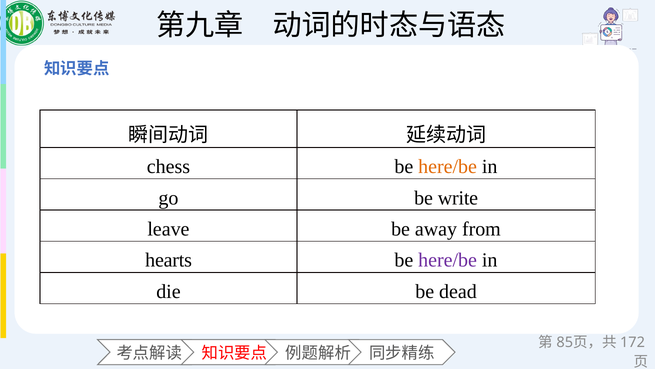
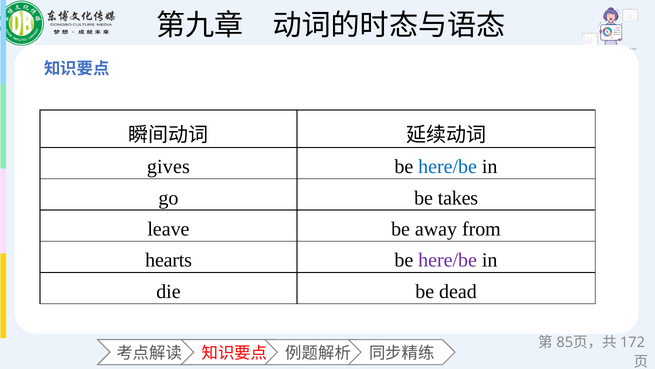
chess: chess -> gives
here/be at (448, 166) colour: orange -> blue
write: write -> takes
